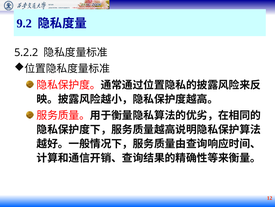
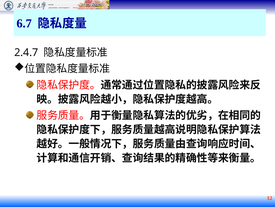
9.2: 9.2 -> 6.7
5.2.2: 5.2.2 -> 2.4.7
